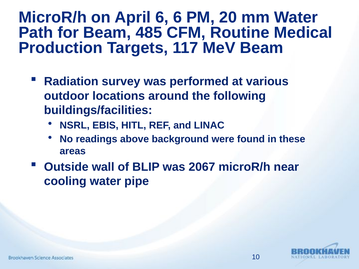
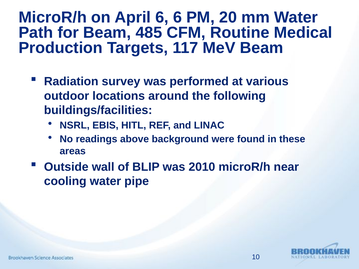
2067: 2067 -> 2010
